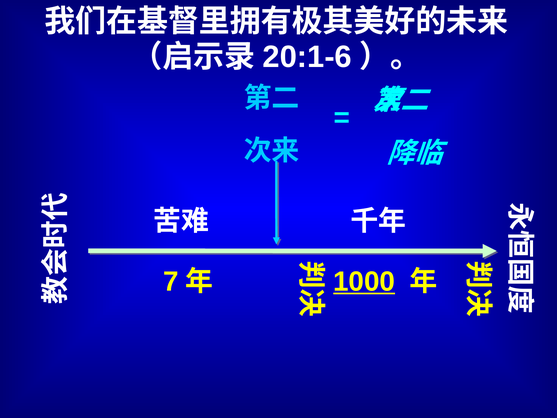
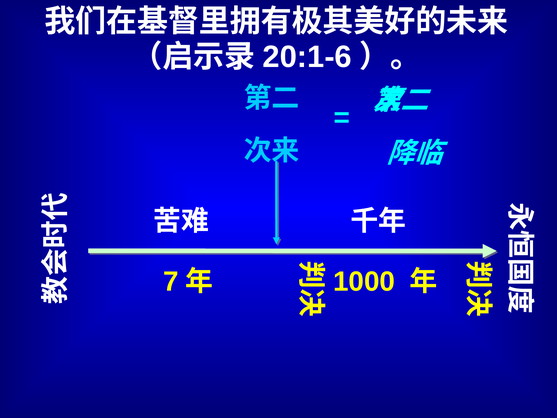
1000 underline: present -> none
